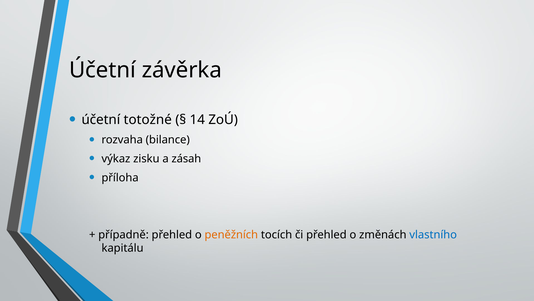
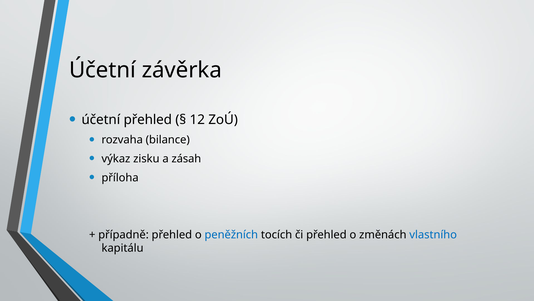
účetní totožné: totožné -> přehled
14: 14 -> 12
peněžních colour: orange -> blue
